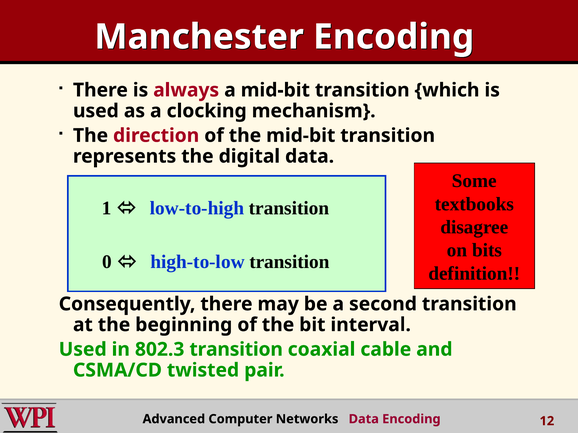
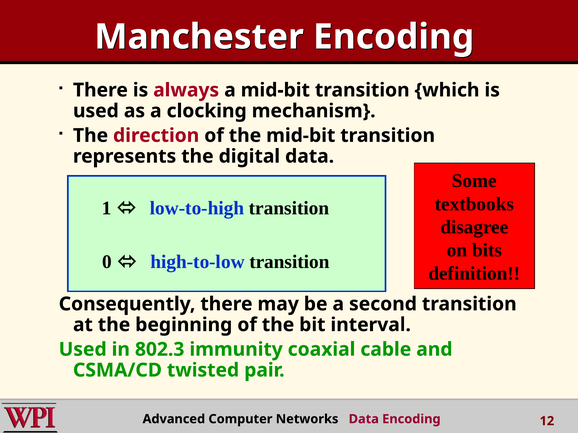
802.3 transition: transition -> immunity
